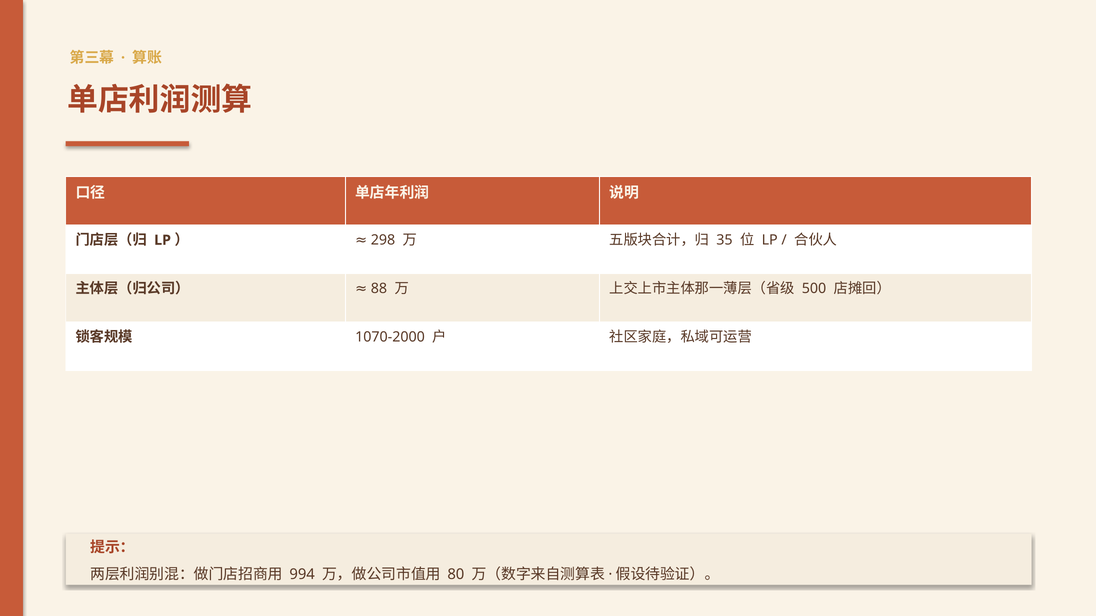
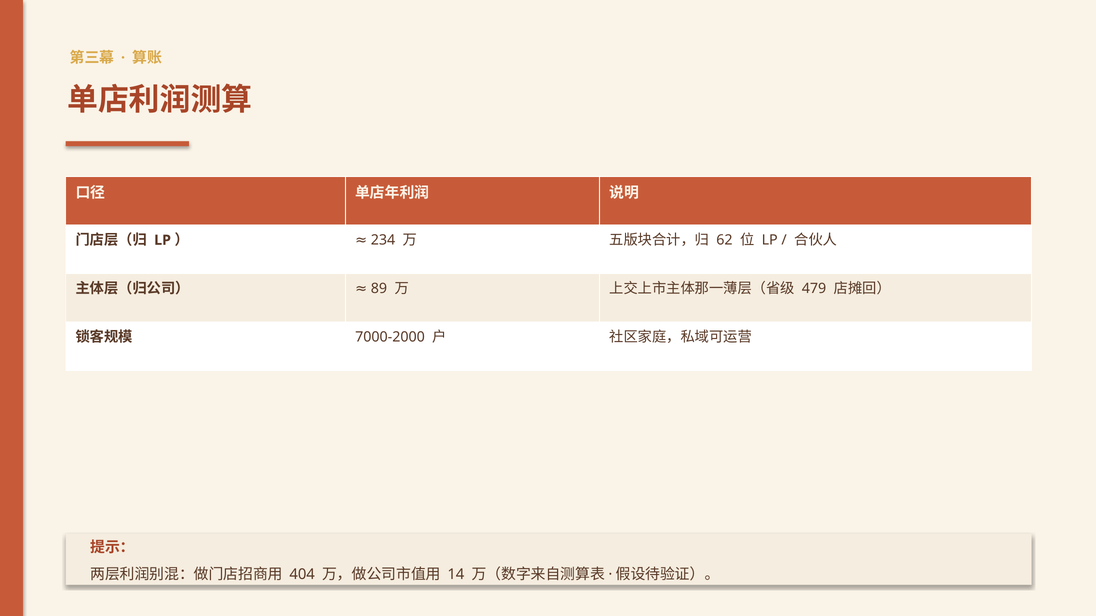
298: 298 -> 234
35: 35 -> 62
88: 88 -> 89
500: 500 -> 479
1070-2000: 1070-2000 -> 7000-2000
994: 994 -> 404
80: 80 -> 14
